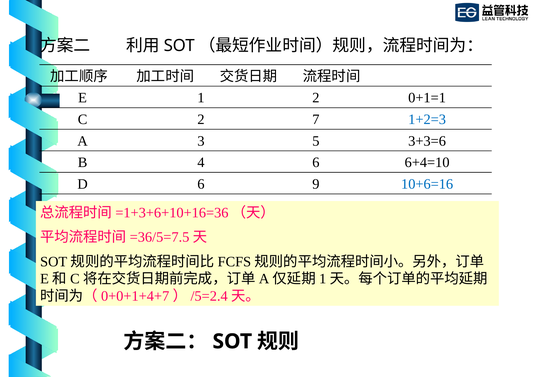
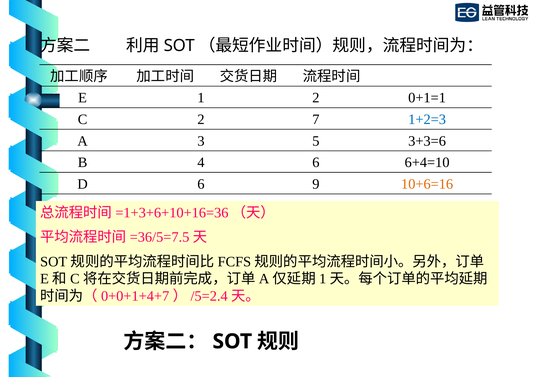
10+6=16 colour: blue -> orange
